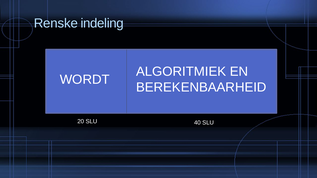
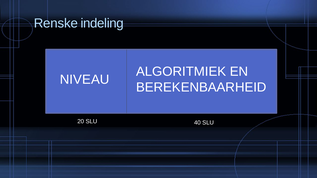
WORDT: WORDT -> NIVEAU
